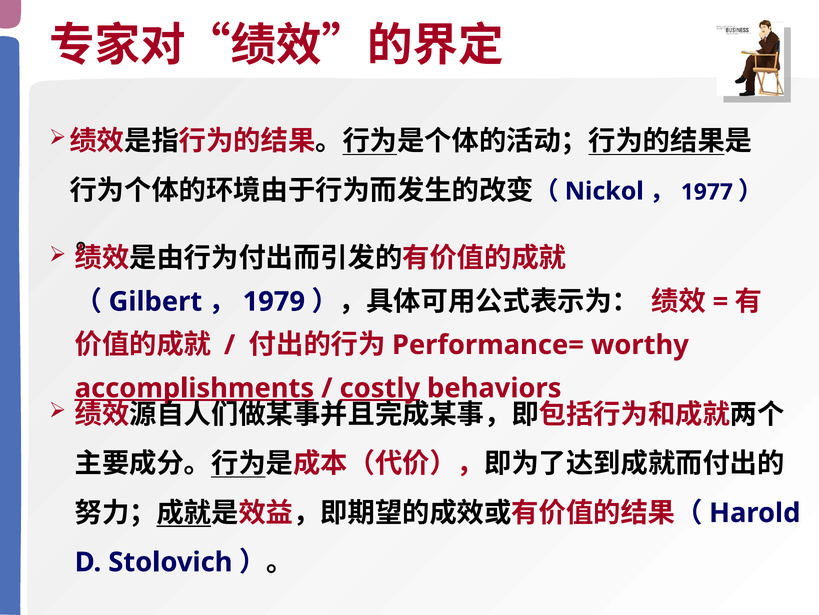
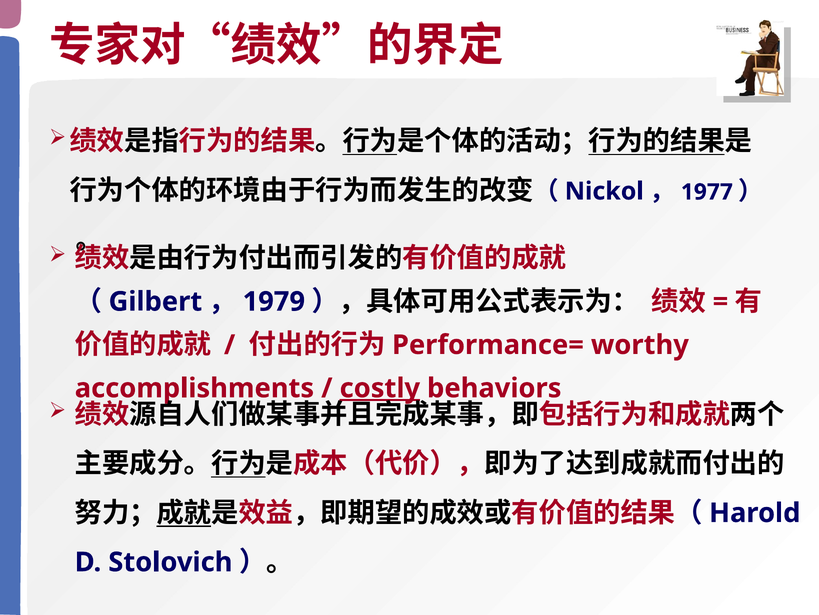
accomplishments underline: present -> none
